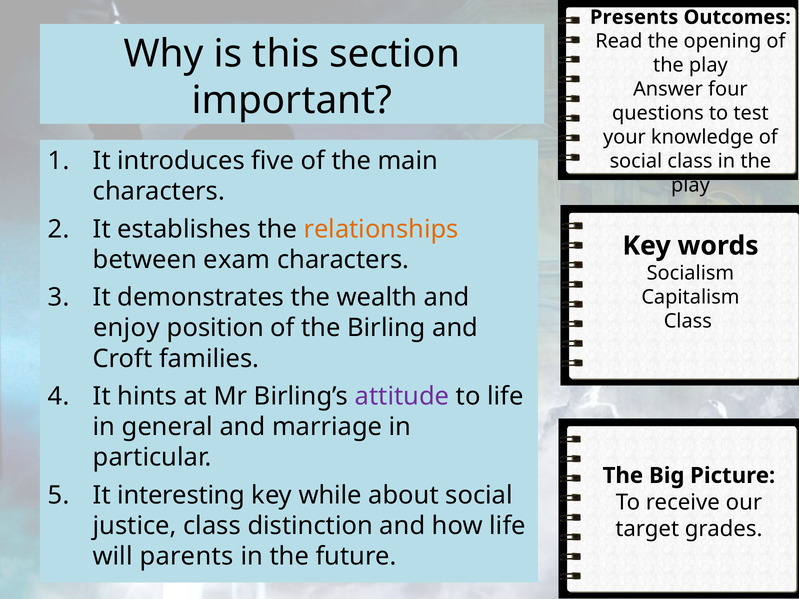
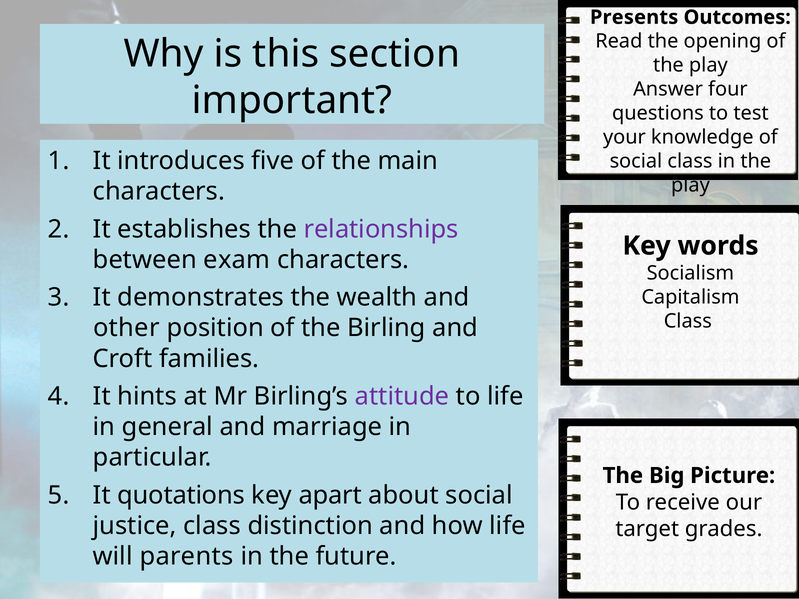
relationships colour: orange -> purple
enjoy: enjoy -> other
interesting: interesting -> quotations
while: while -> apart
